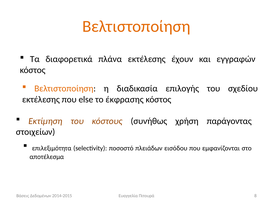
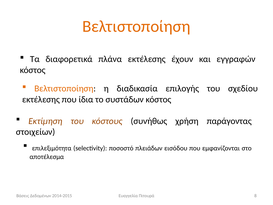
else: else -> ίδια
έκφρασης: έκφρασης -> συστάδων
